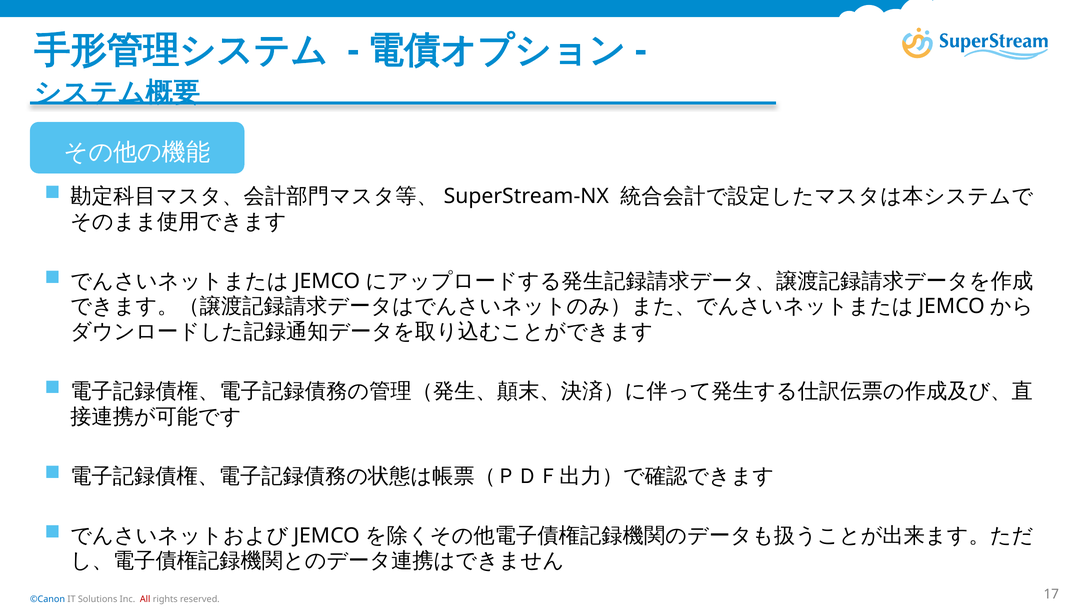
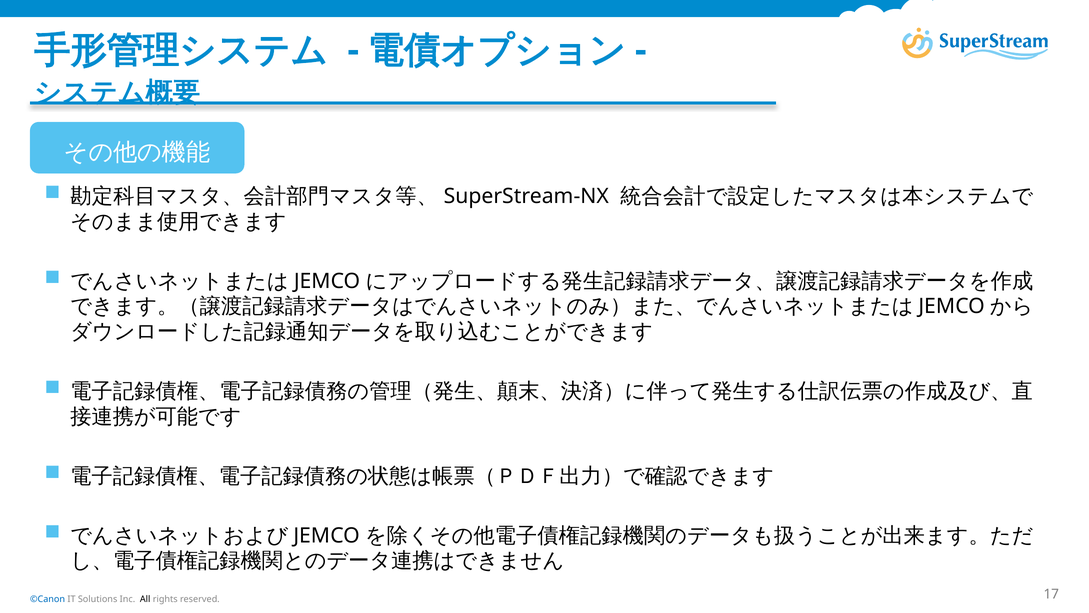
All colour: red -> black
